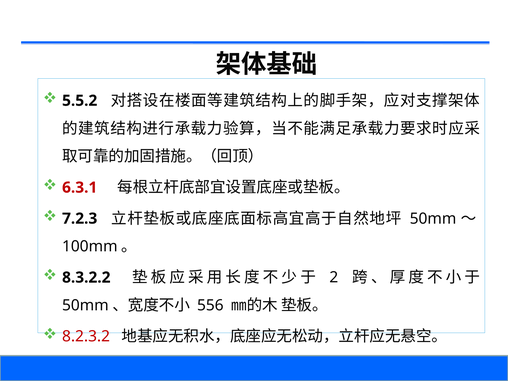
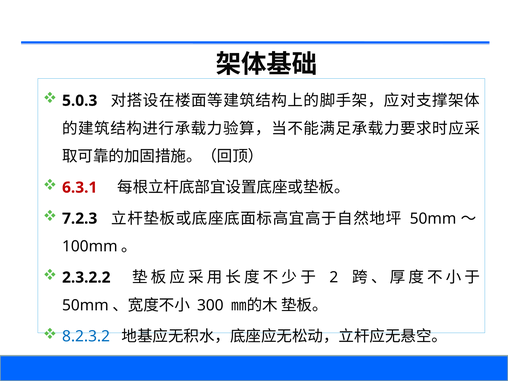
5.5.2: 5.5.2 -> 5.0.3
8.3.2.2: 8.3.2.2 -> 2.3.2.2
556: 556 -> 300
8.2.3.2 colour: red -> blue
